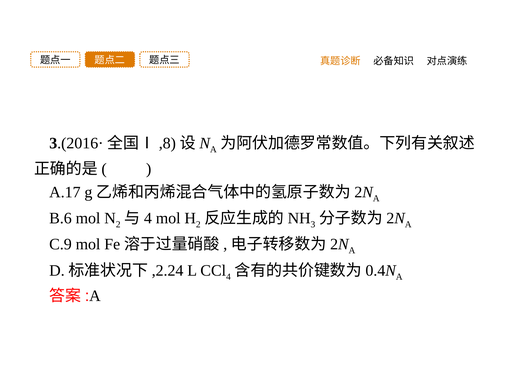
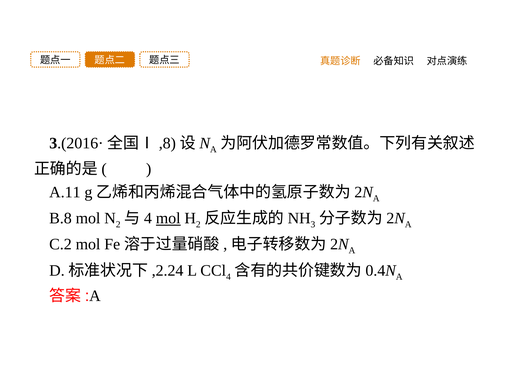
A.17: A.17 -> A.11
B.6: B.6 -> B.8
mol at (168, 218) underline: none -> present
C.9: C.9 -> C.2
